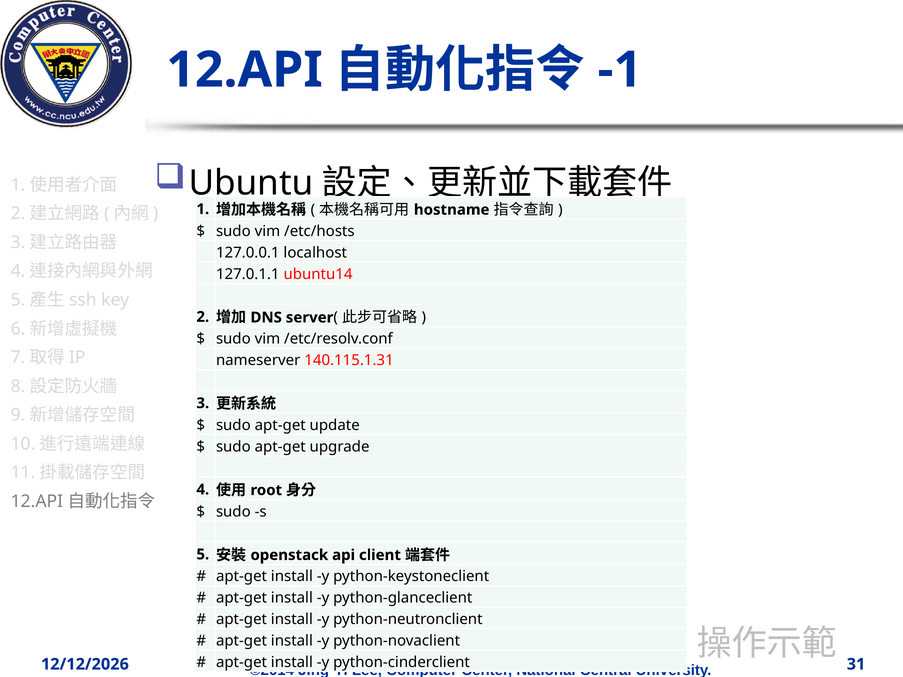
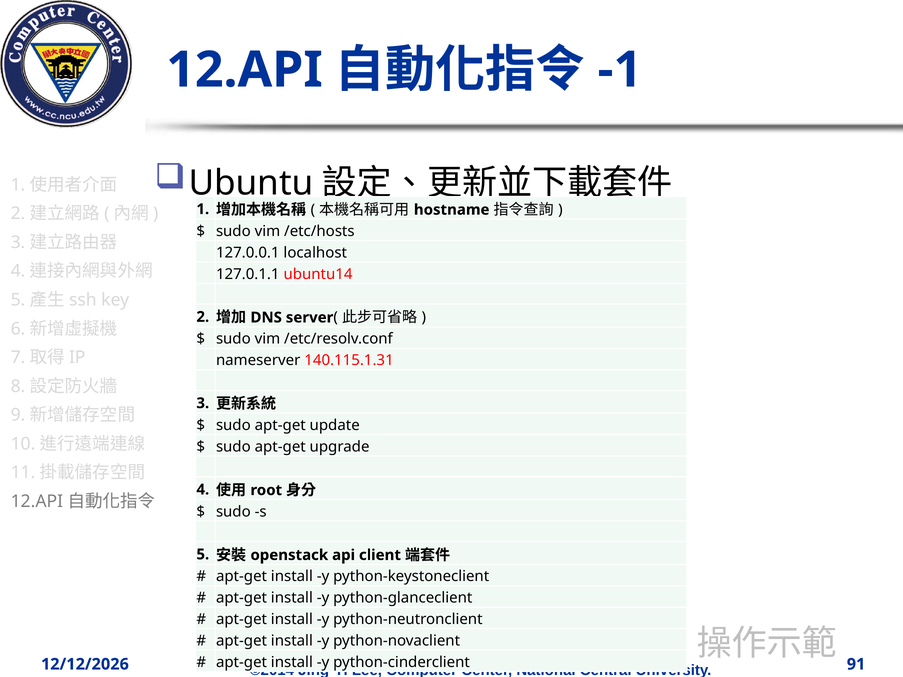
31: 31 -> 91
